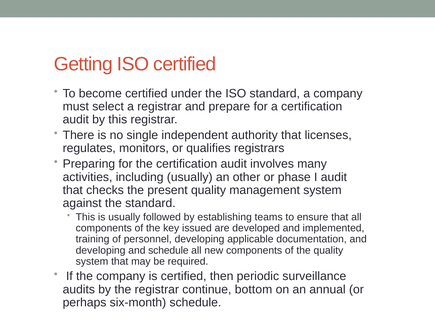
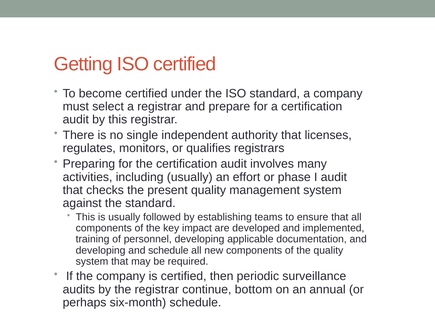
other: other -> effort
issued: issued -> impact
